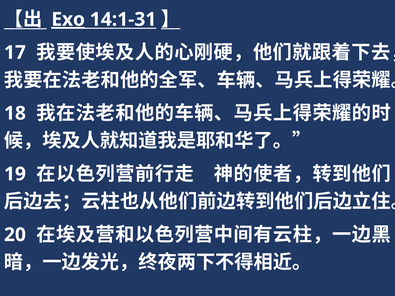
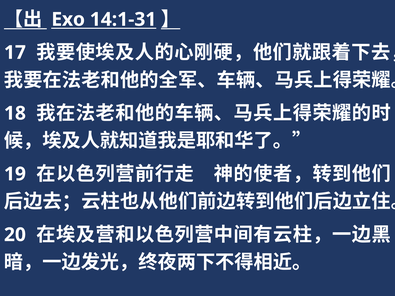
Exo underline: present -> none
